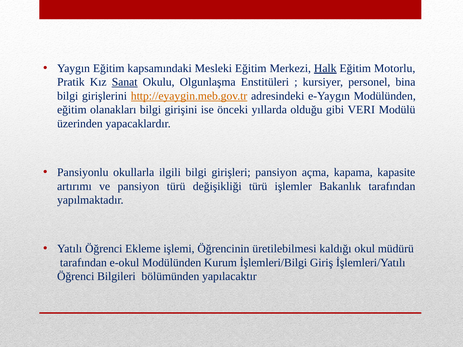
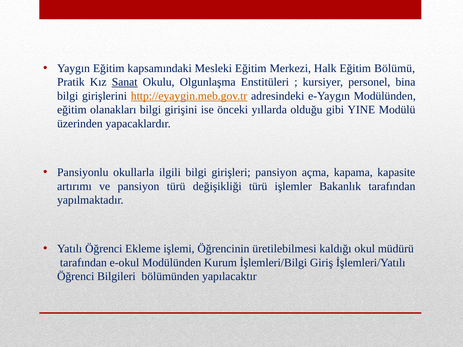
Halk underline: present -> none
Motorlu: Motorlu -> Bölümü
VERI: VERI -> YINE
